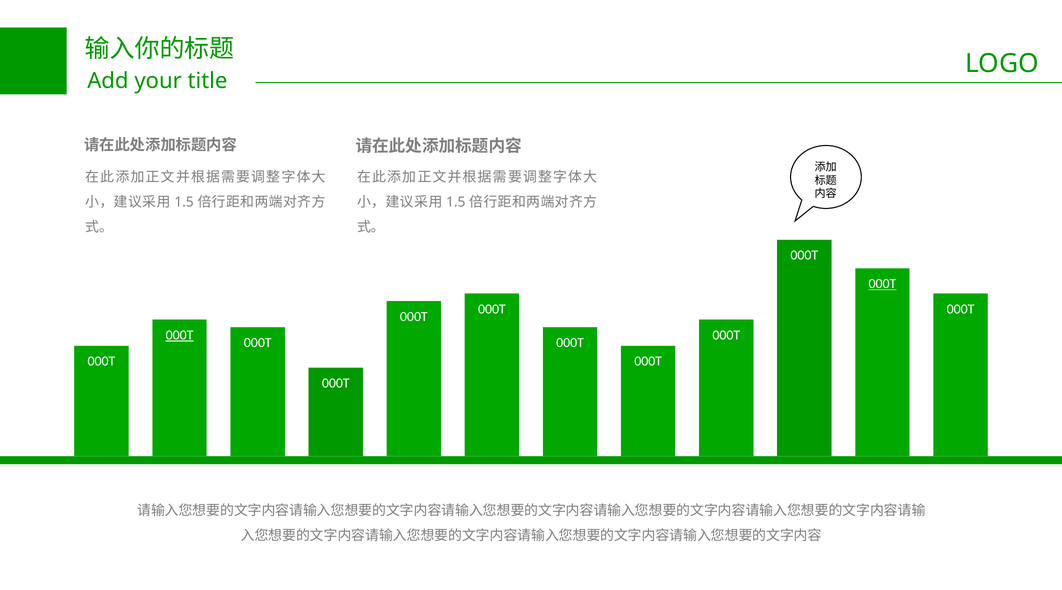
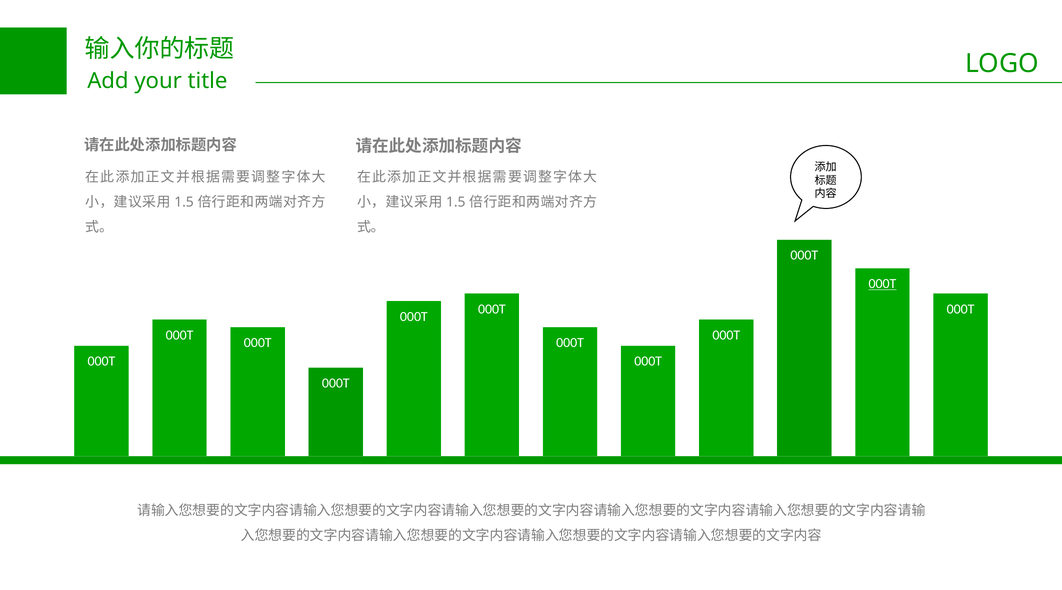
000T at (180, 335) underline: present -> none
